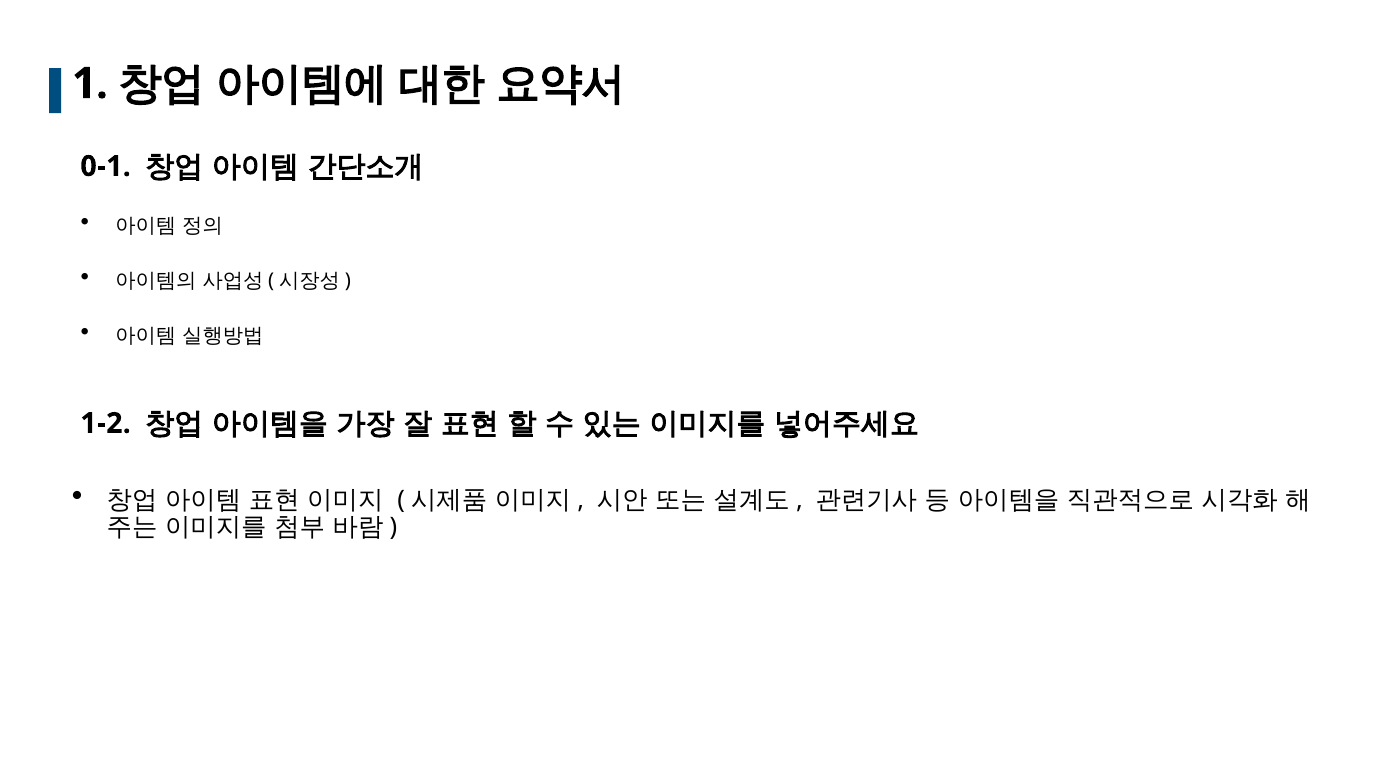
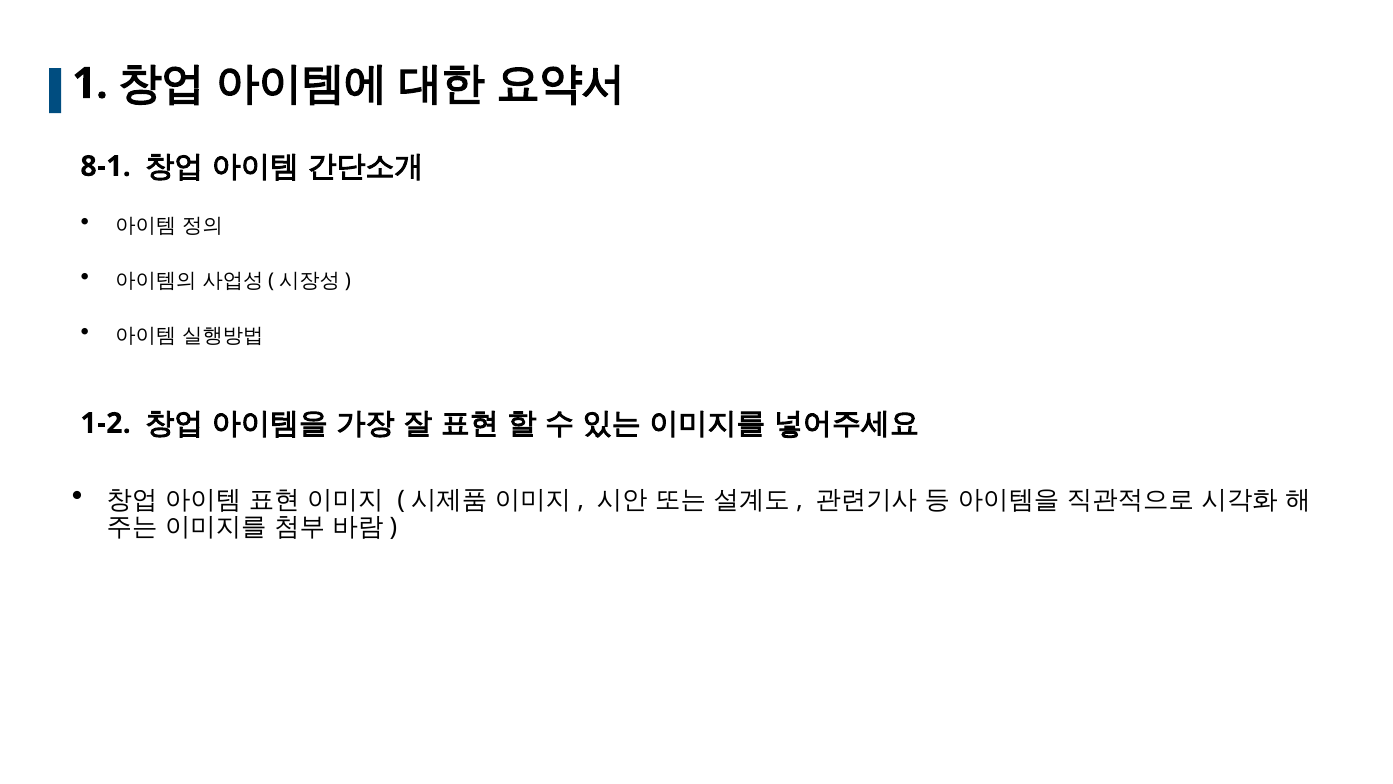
0-1: 0-1 -> 8-1
